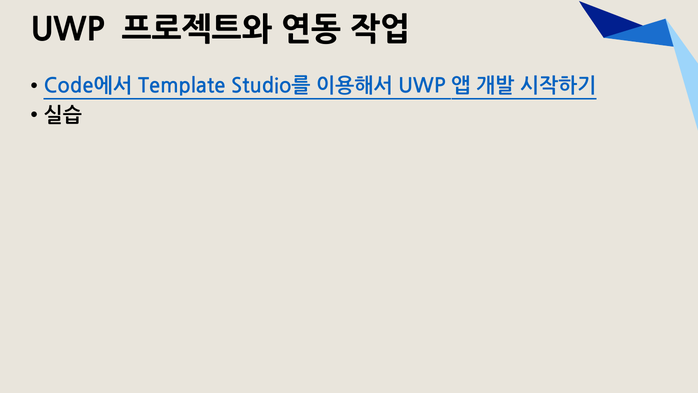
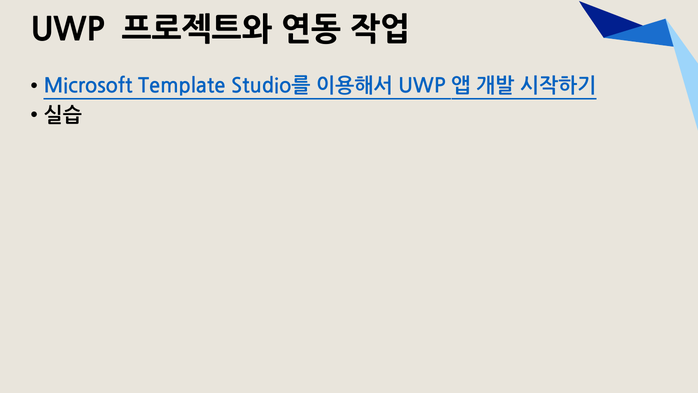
Code에서: Code에서 -> Microsoft
